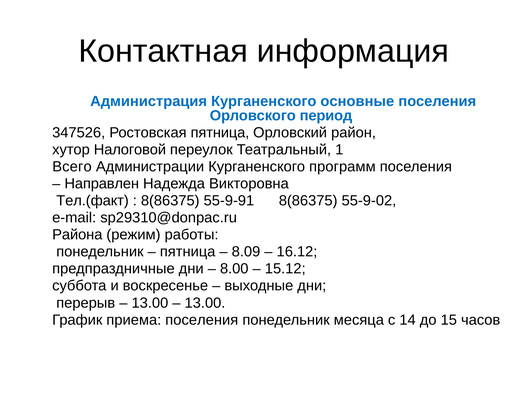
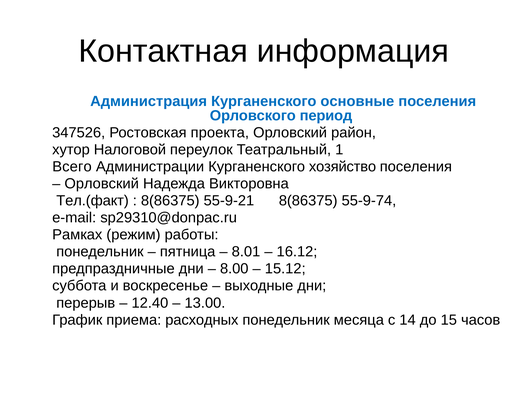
Ростовская пятница: пятница -> проекта
программ: программ -> хозяйство
Направлен at (102, 184): Направлен -> Орловский
55-9-91: 55-9-91 -> 55-9-21
55-9-02: 55-9-02 -> 55-9-74
Района: Района -> Рамках
8.09: 8.09 -> 8.01
13.00 at (150, 303): 13.00 -> 12.40
приема поселения: поселения -> расходных
